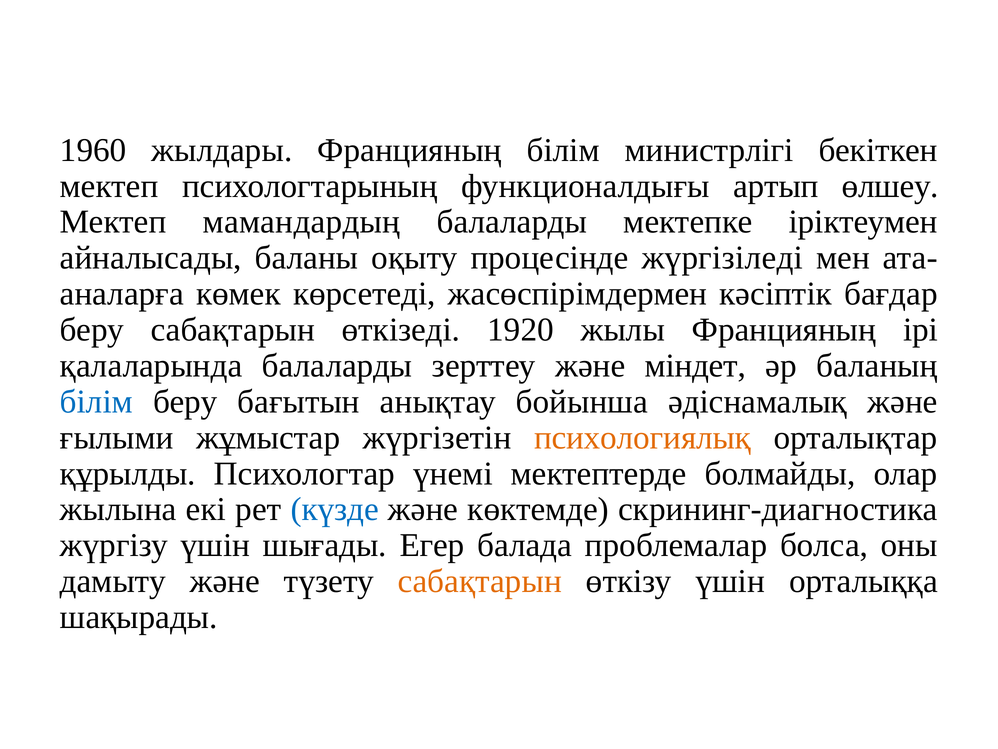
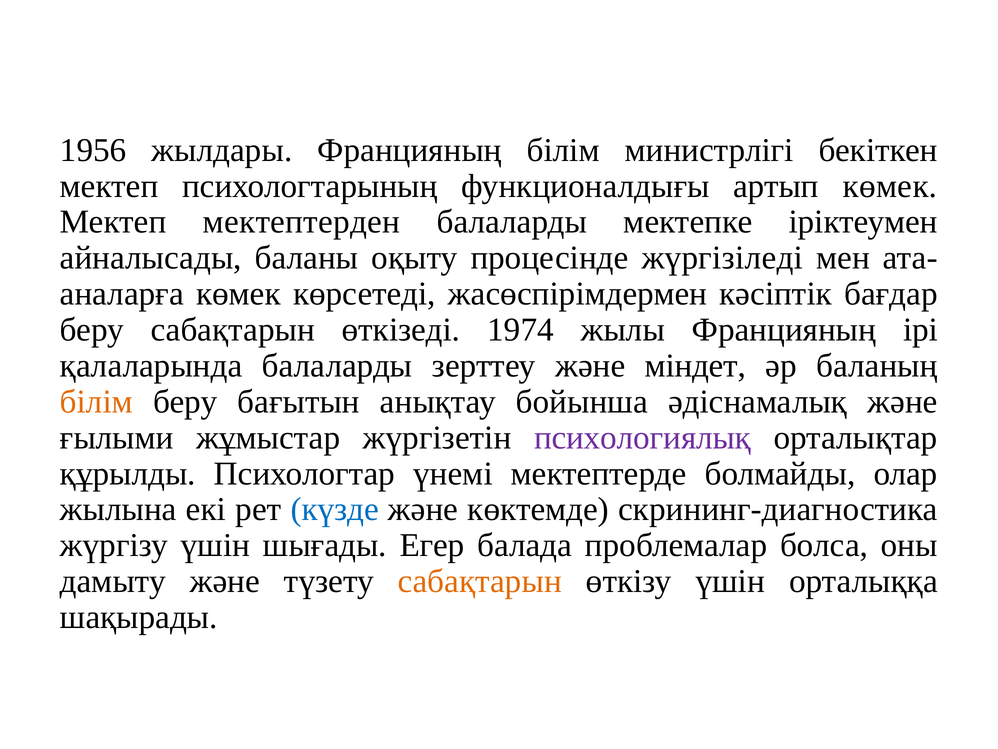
1960: 1960 -> 1956
артып өлшеу: өлшеу -> көмек
мамандардың: мамандардың -> мектептерден
1920: 1920 -> 1974
білім at (96, 401) colour: blue -> orange
психологиялық colour: orange -> purple
